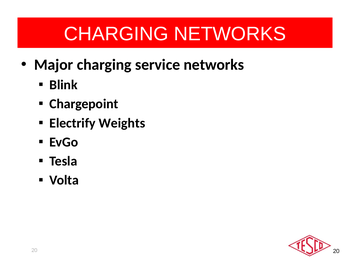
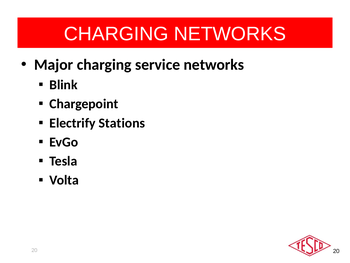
Weights: Weights -> Stations
